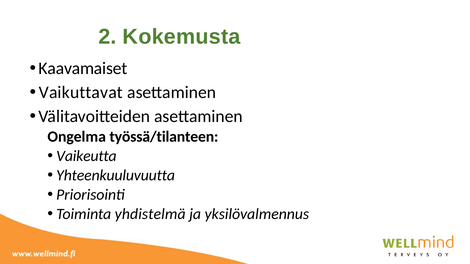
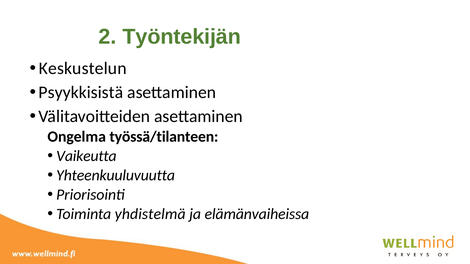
Kokemusta: Kokemusta -> Työntekijän
Kaavamaiset: Kaavamaiset -> Keskustelun
Vaikuttavat: Vaikuttavat -> Psyykkisistä
yksilövalmennus: yksilövalmennus -> elämänvaiheissa
